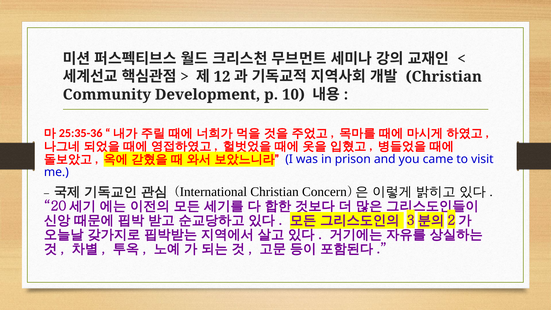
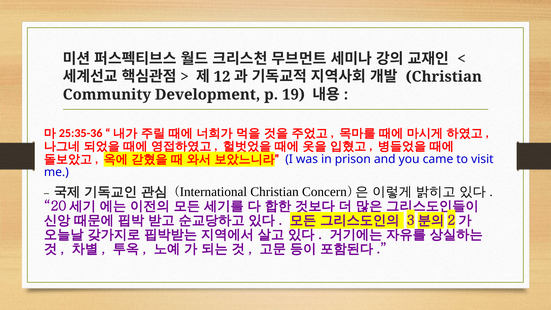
10: 10 -> 19
